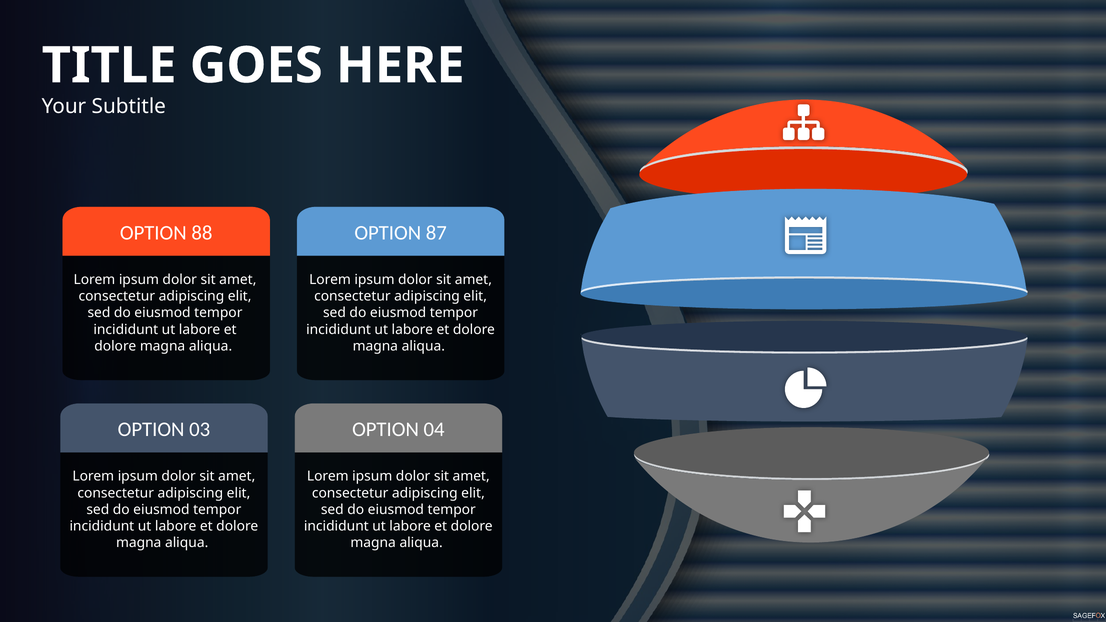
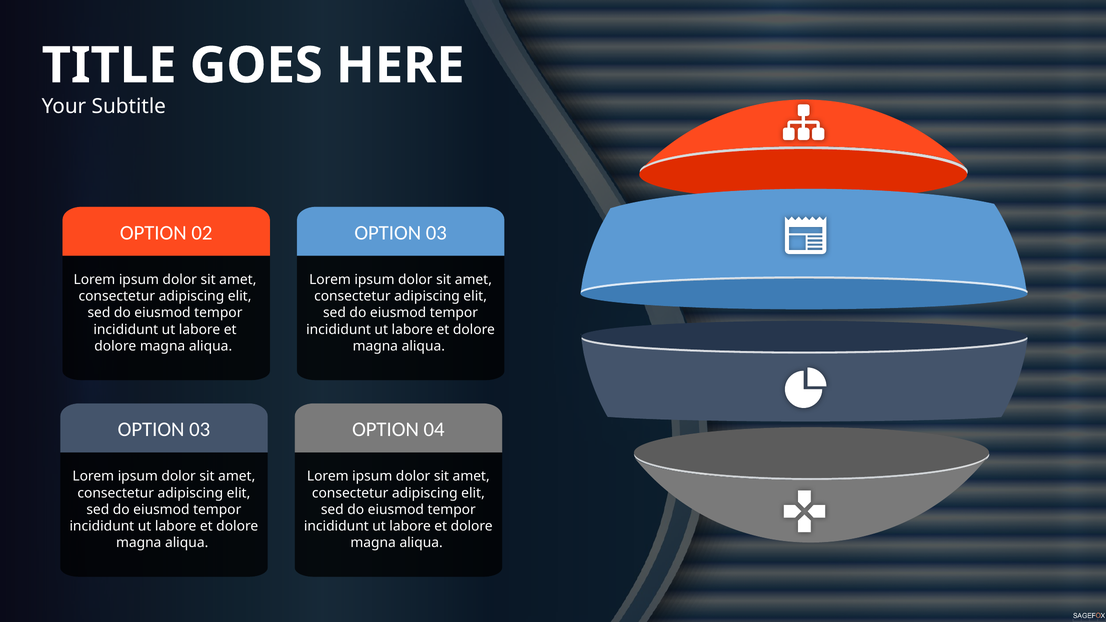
88: 88 -> 02
87 at (436, 233): 87 -> 03
